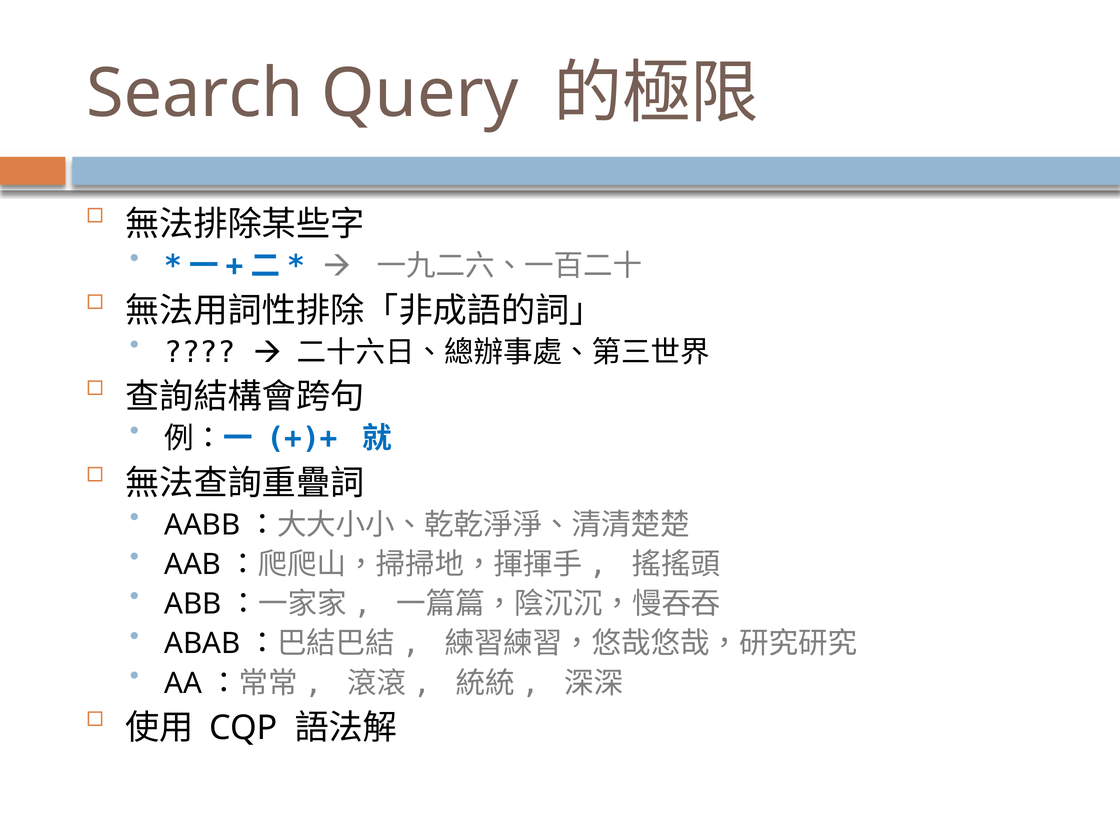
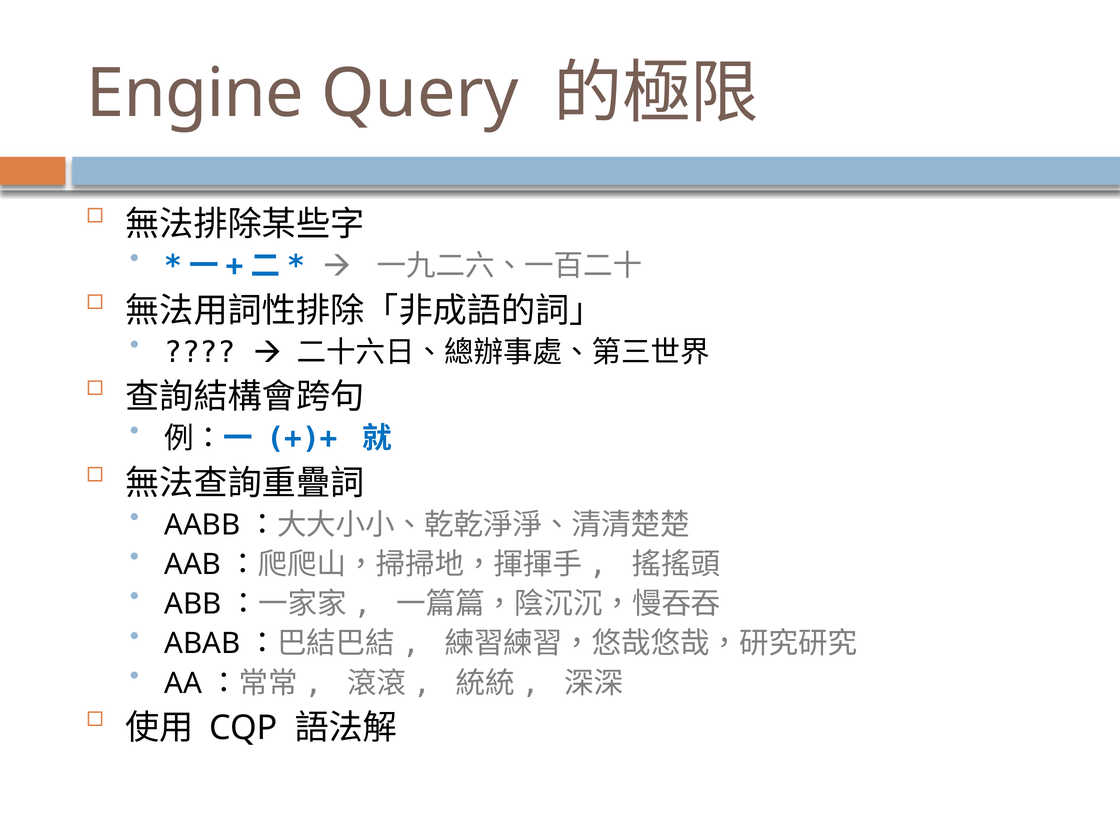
Search: Search -> Engine
